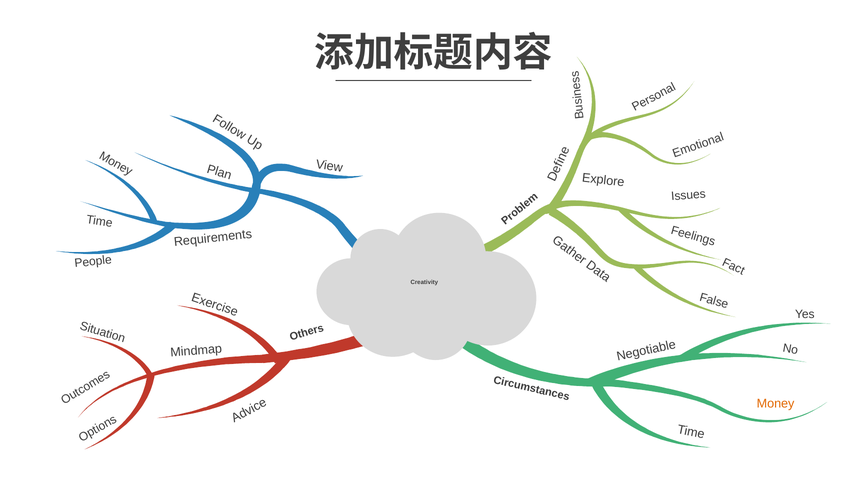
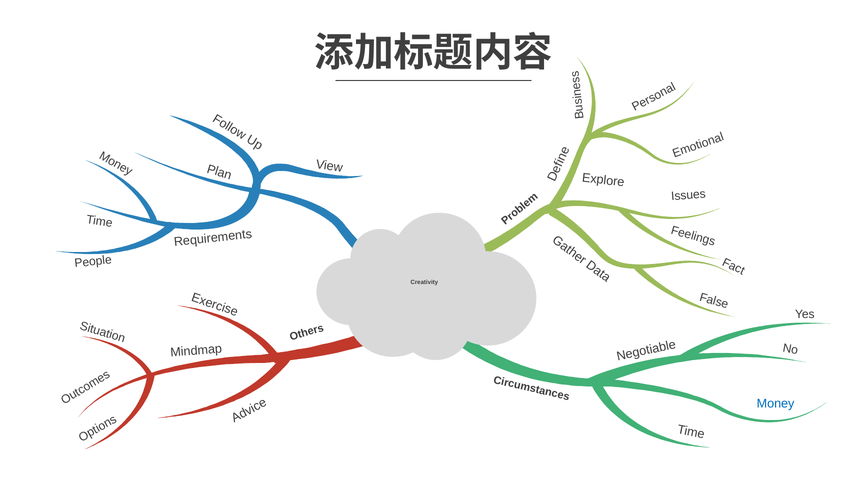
Money colour: orange -> blue
